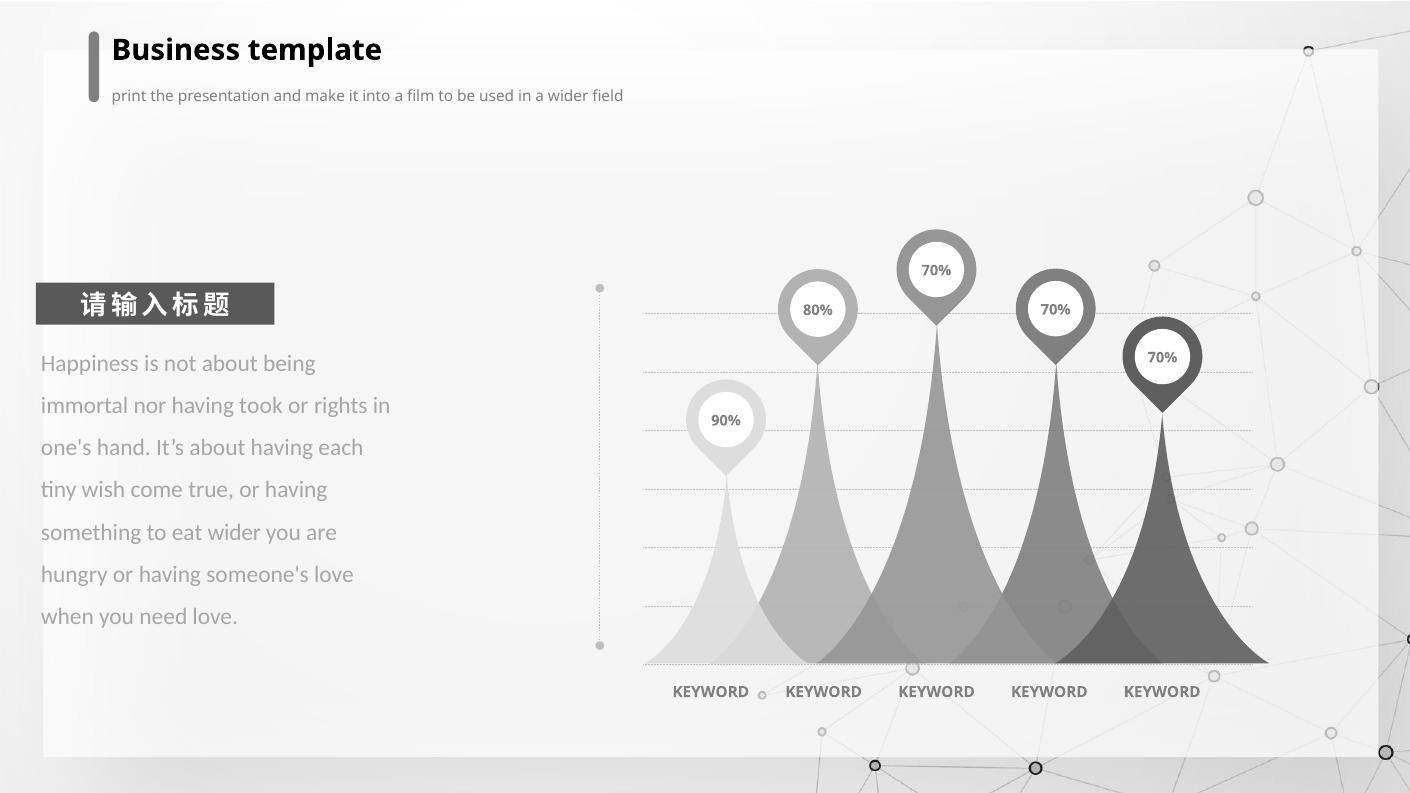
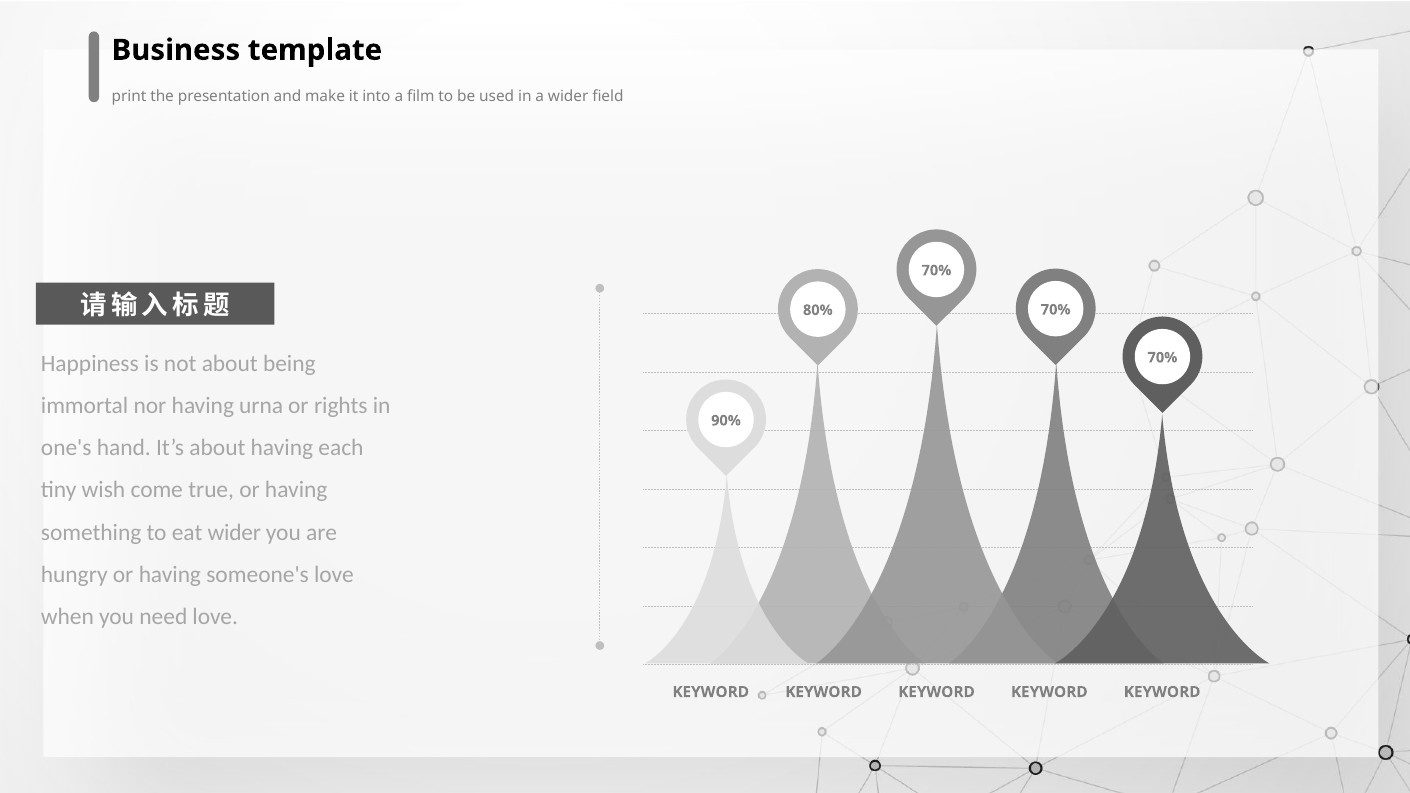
took: took -> urna
